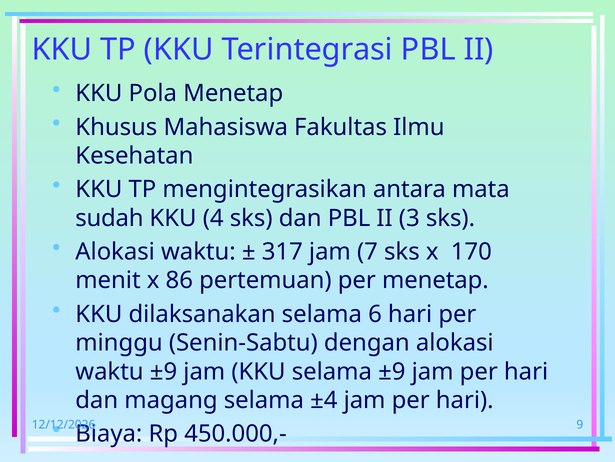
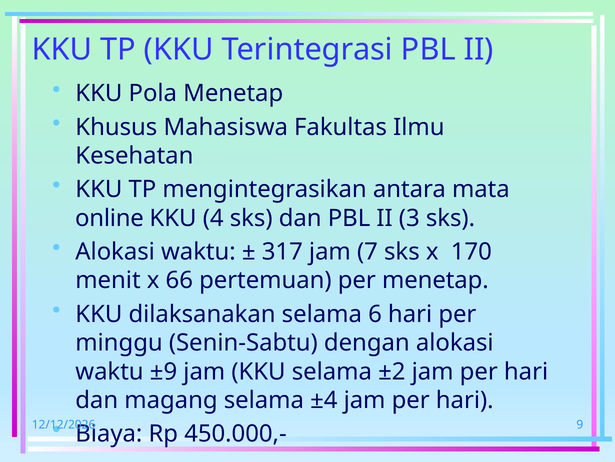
sudah: sudah -> online
86: 86 -> 66
selama ±9: ±9 -> ±2
